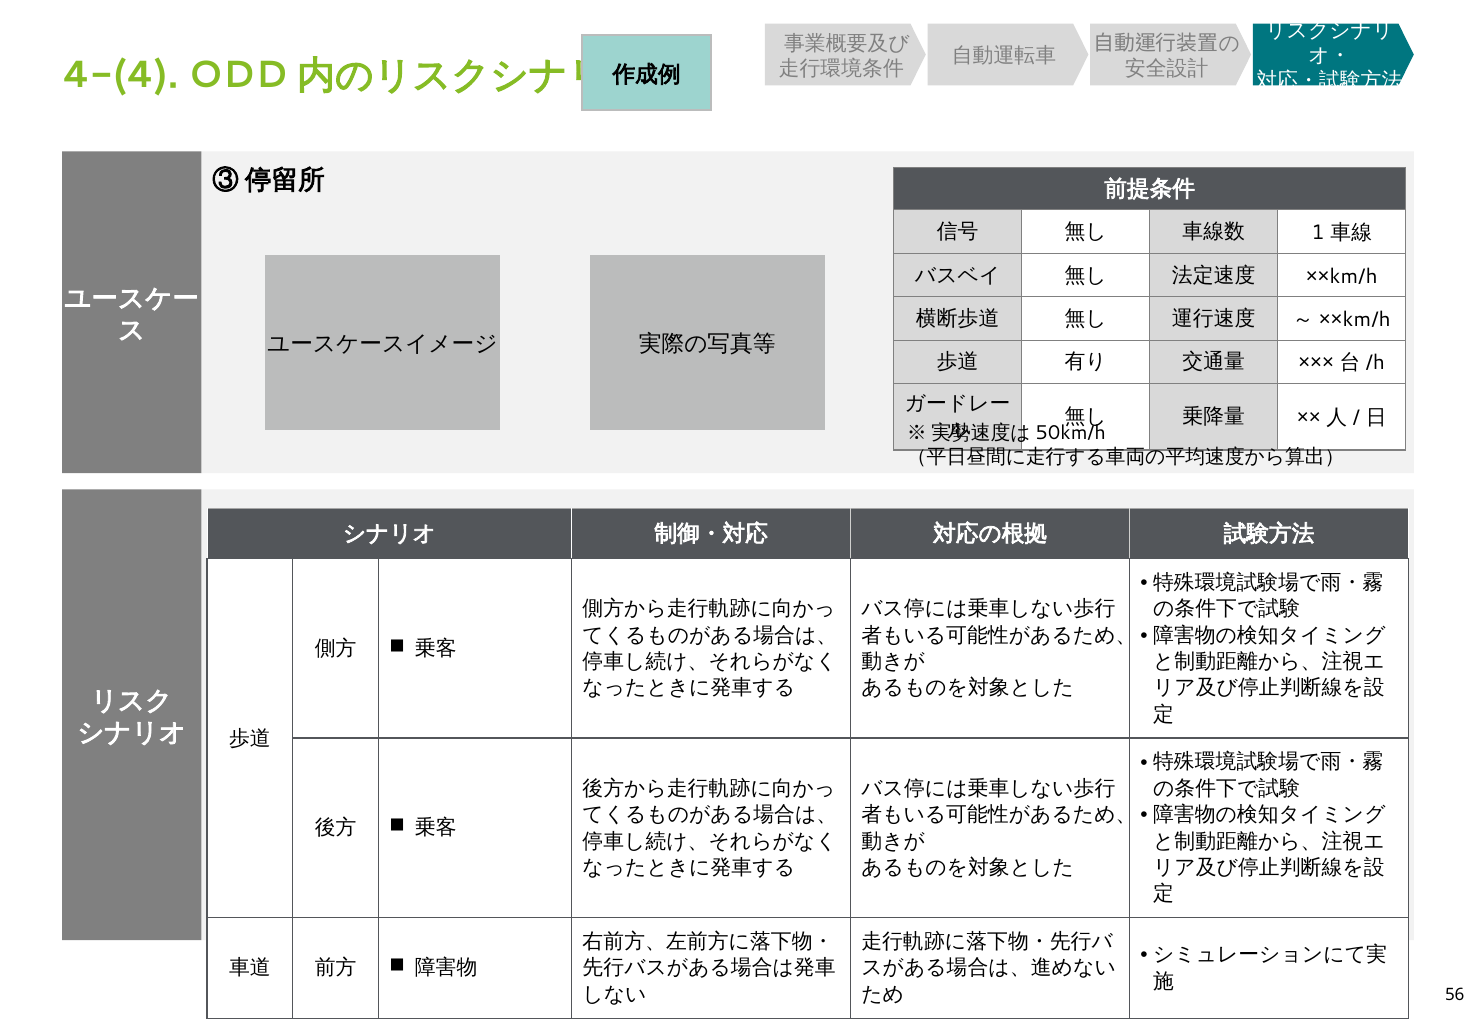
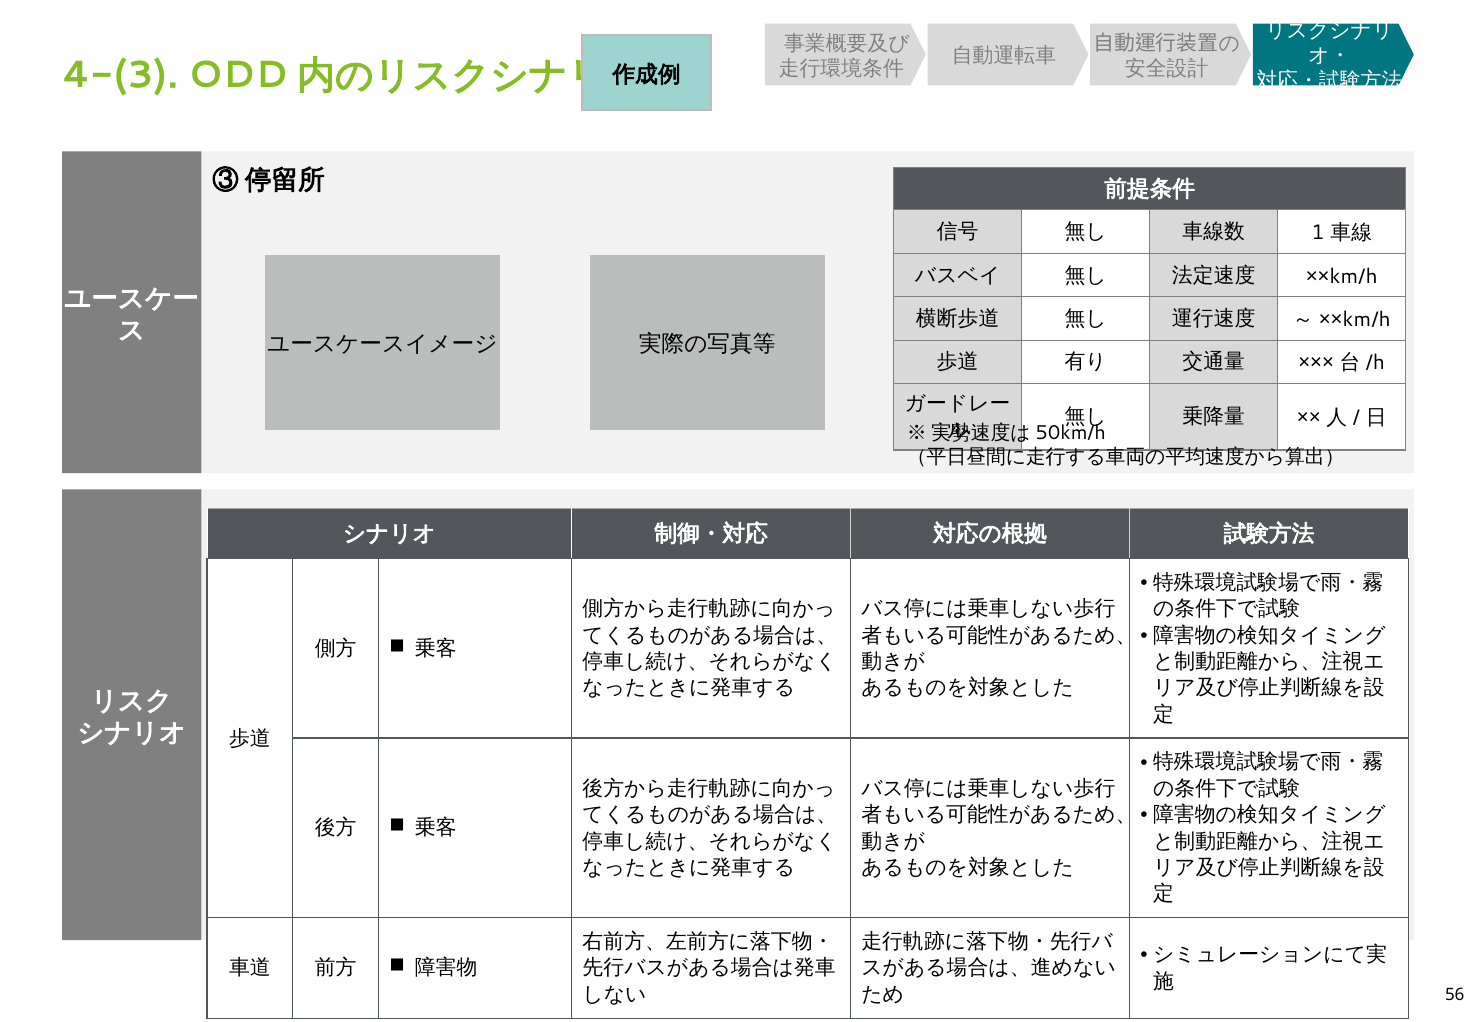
4-(4: 4-(4 -> 4-(3
